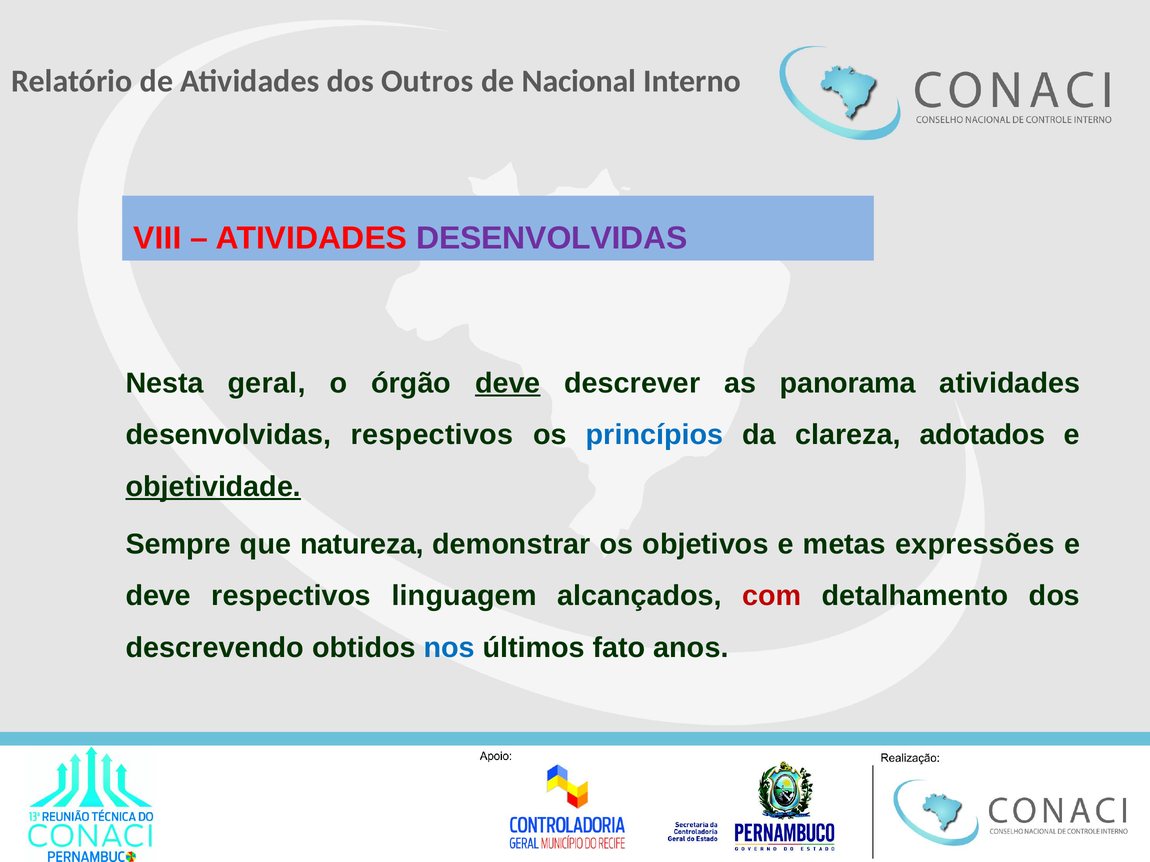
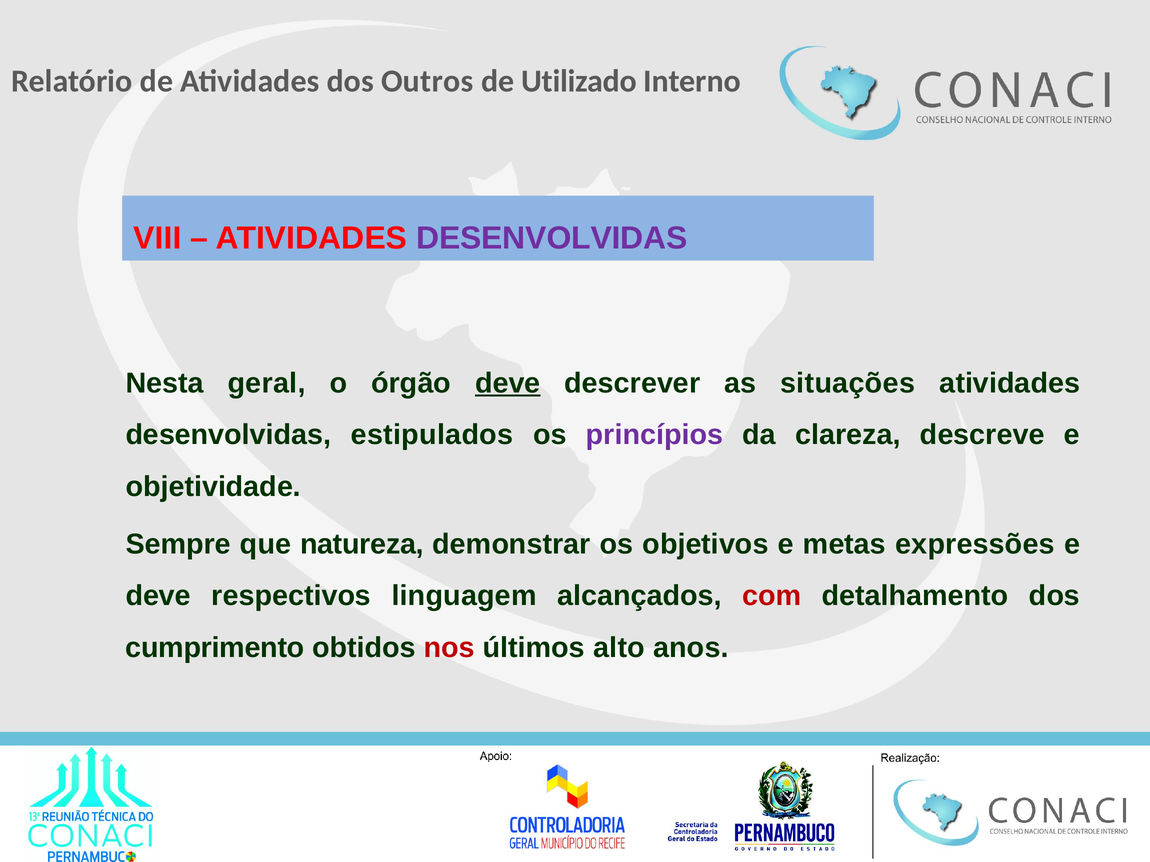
Nacional: Nacional -> Utilizado
panorama: panorama -> situações
desenvolvidas respectivos: respectivos -> estipulados
princípios colour: blue -> purple
adotados: adotados -> descreve
objetividade underline: present -> none
descrevendo: descrevendo -> cumprimento
nos colour: blue -> red
fato: fato -> alto
